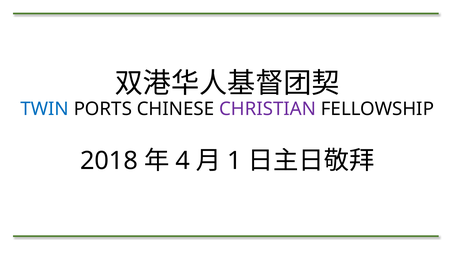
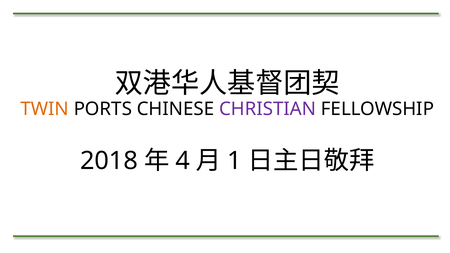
TWIN colour: blue -> orange
